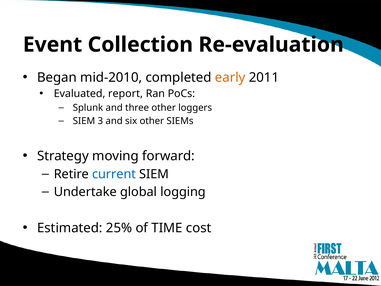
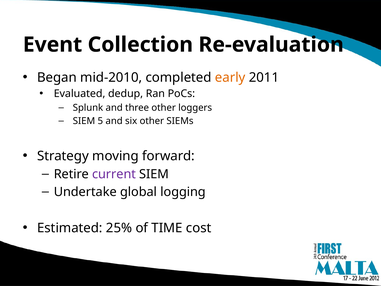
report: report -> dedup
3: 3 -> 5
current colour: blue -> purple
